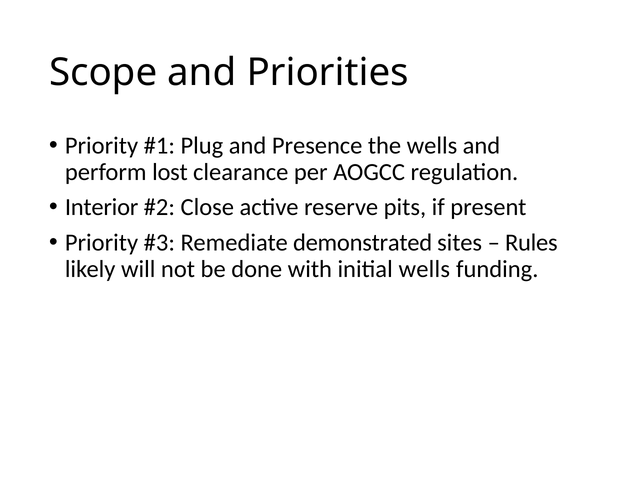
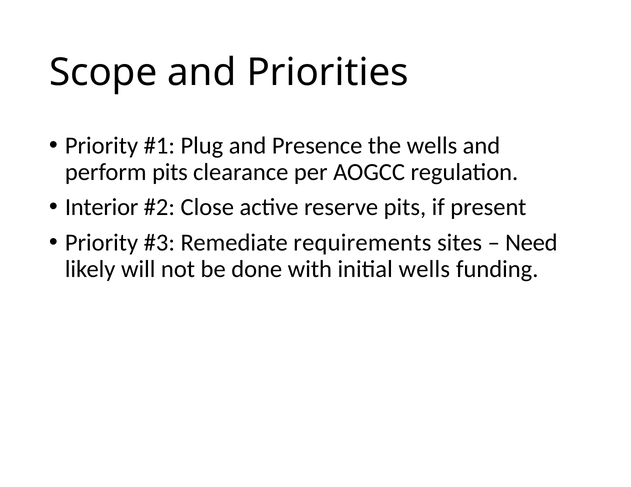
perform lost: lost -> pits
demonstrated: demonstrated -> requirements
Rules: Rules -> Need
